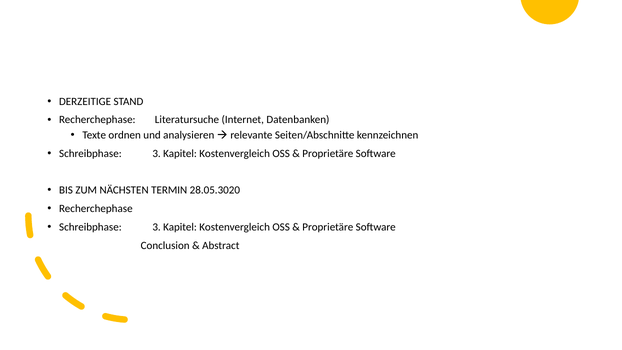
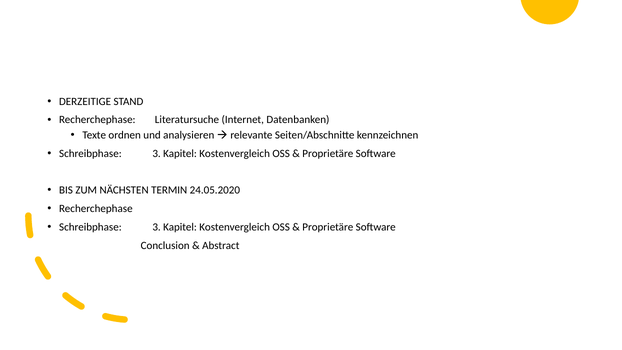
28.05.3020: 28.05.3020 -> 24.05.2020
